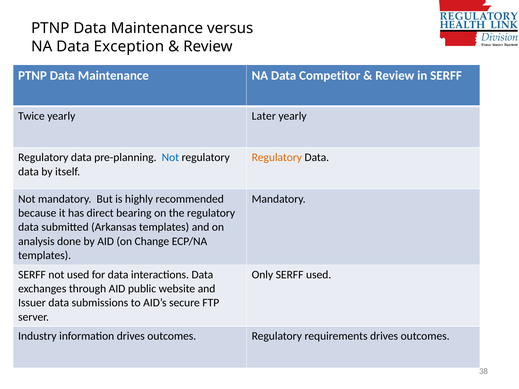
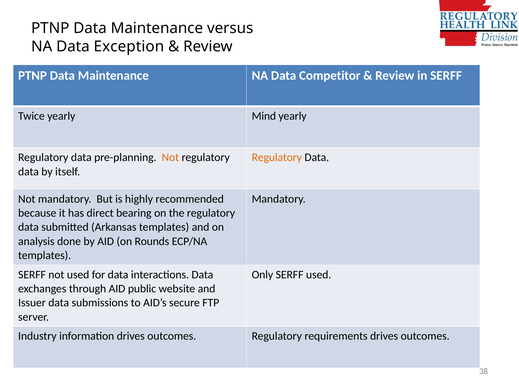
Later: Later -> Mind
Not at (170, 158) colour: blue -> orange
Change: Change -> Rounds
